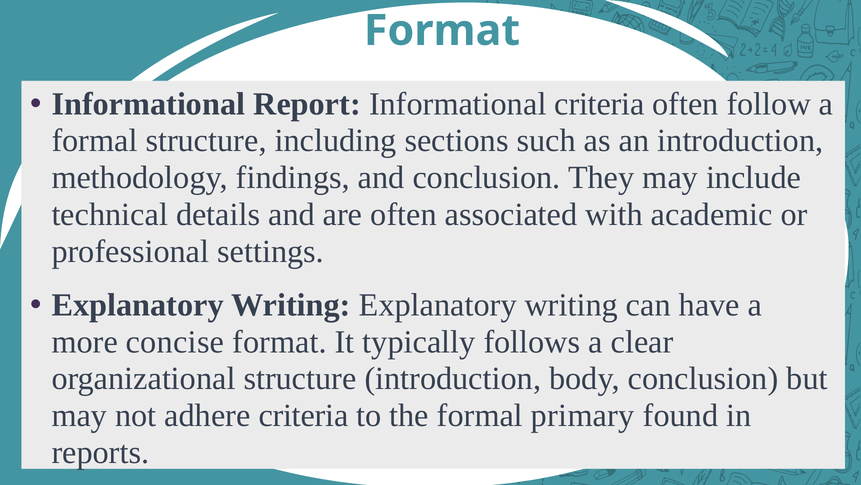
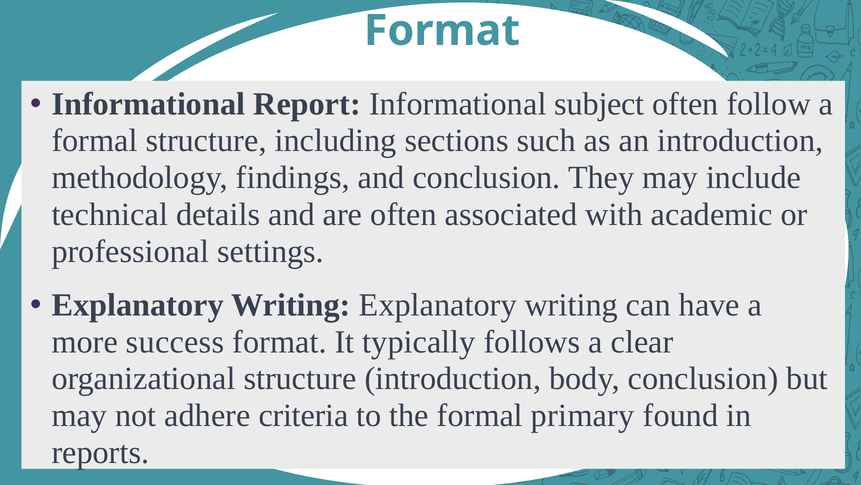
Informational criteria: criteria -> subject
concise: concise -> success
